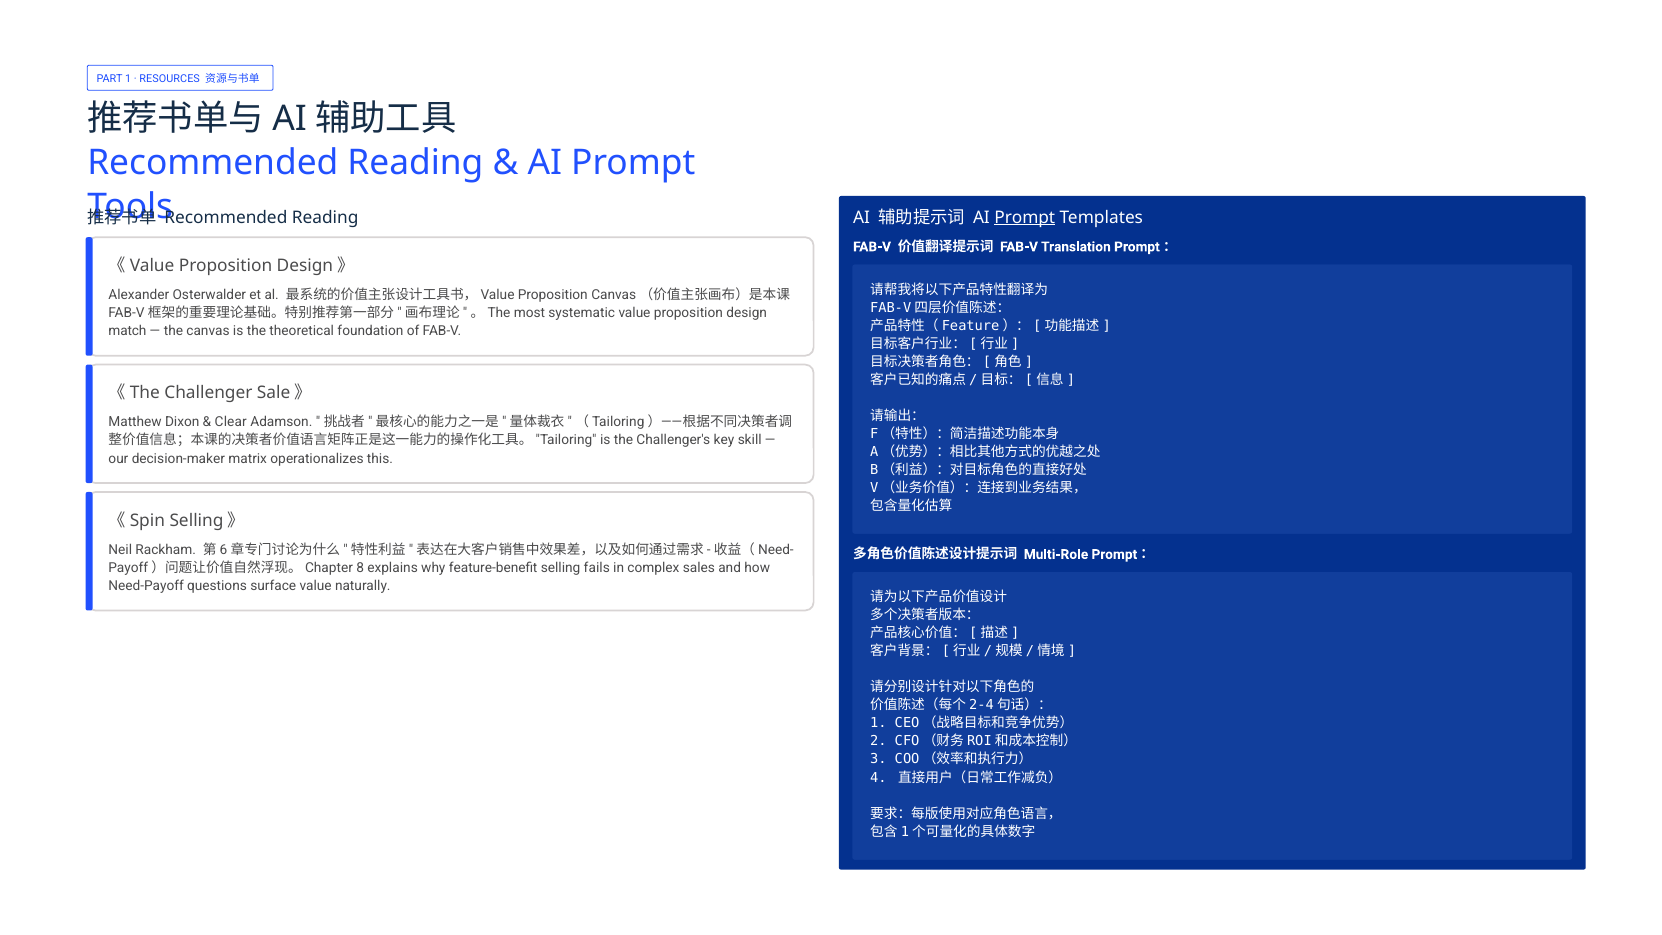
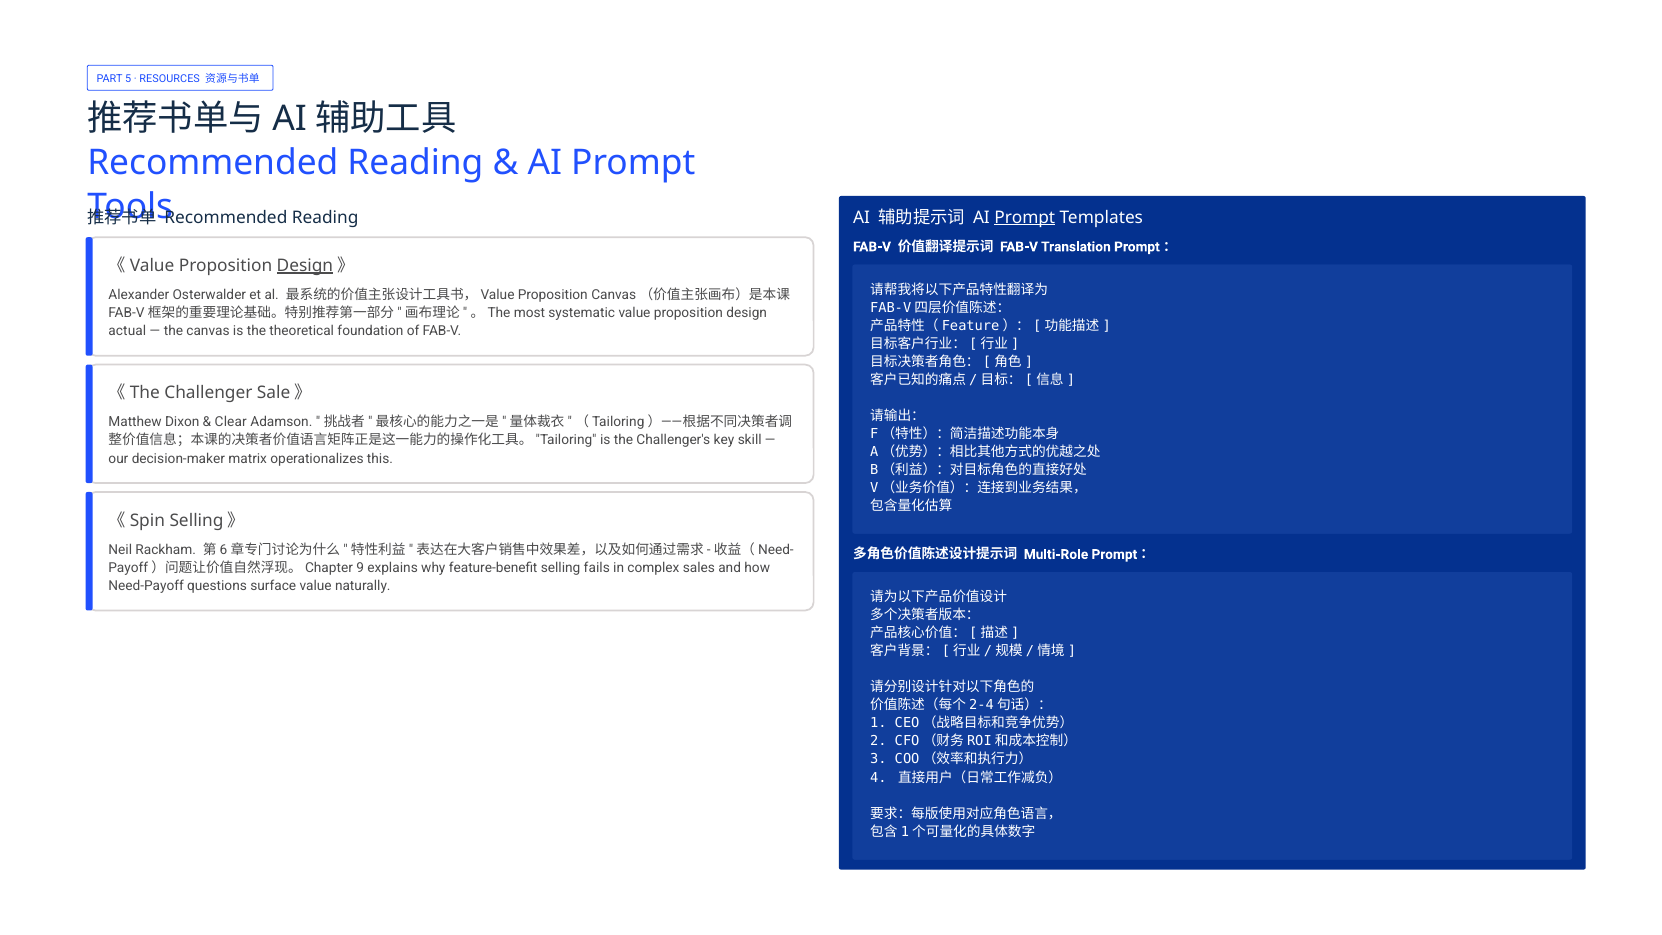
PART 1: 1 -> 5
Design at (305, 266) underline: none -> present
match: match -> actual
8: 8 -> 9
